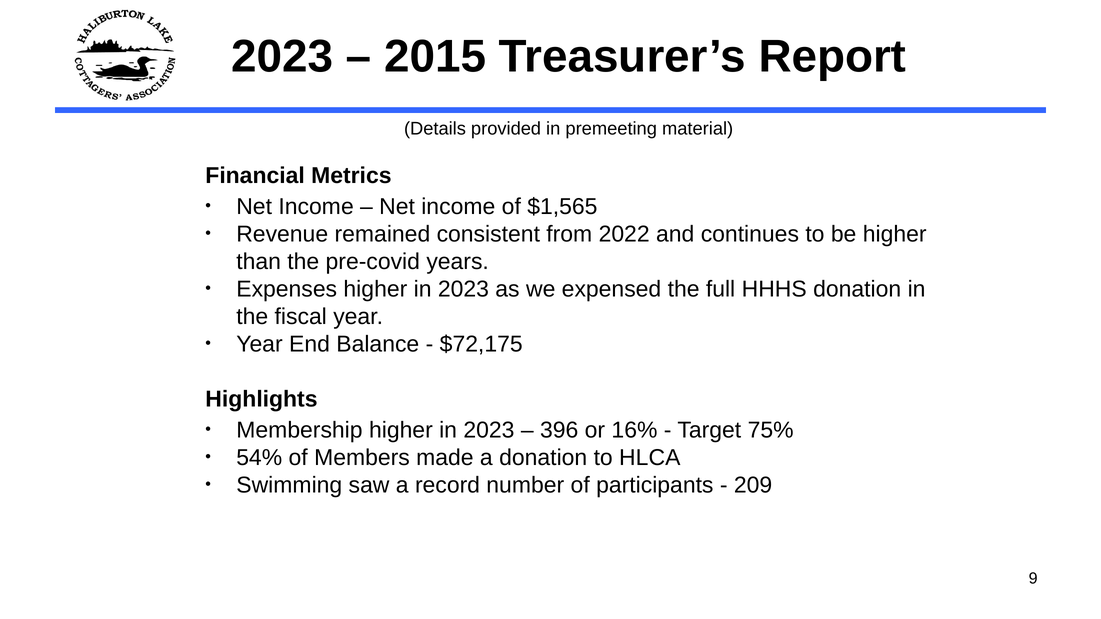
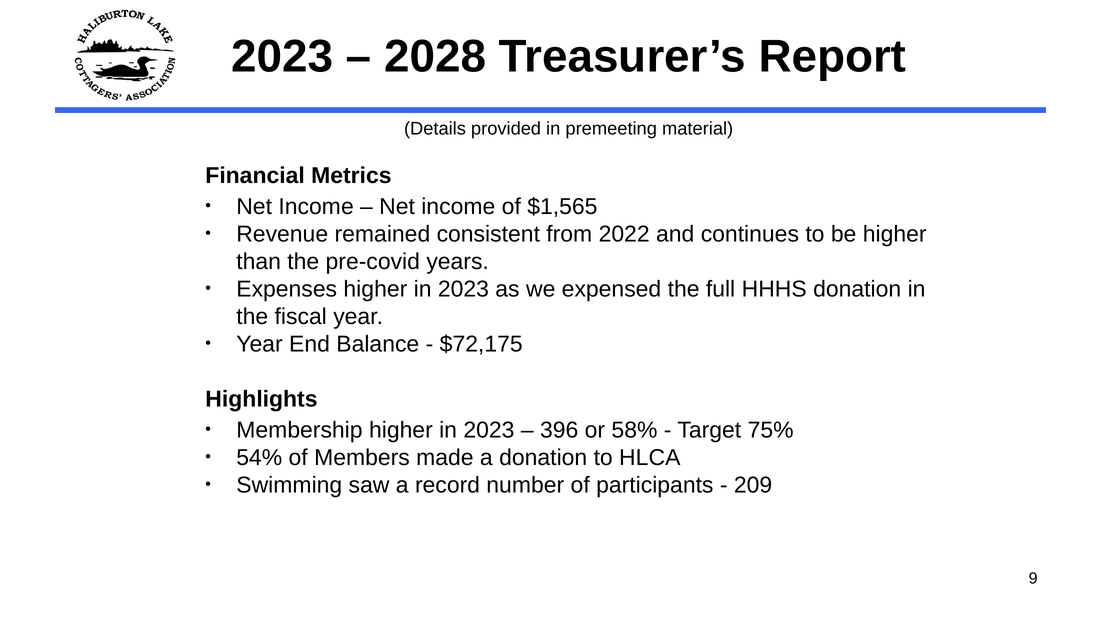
2015: 2015 -> 2028
16%: 16% -> 58%
